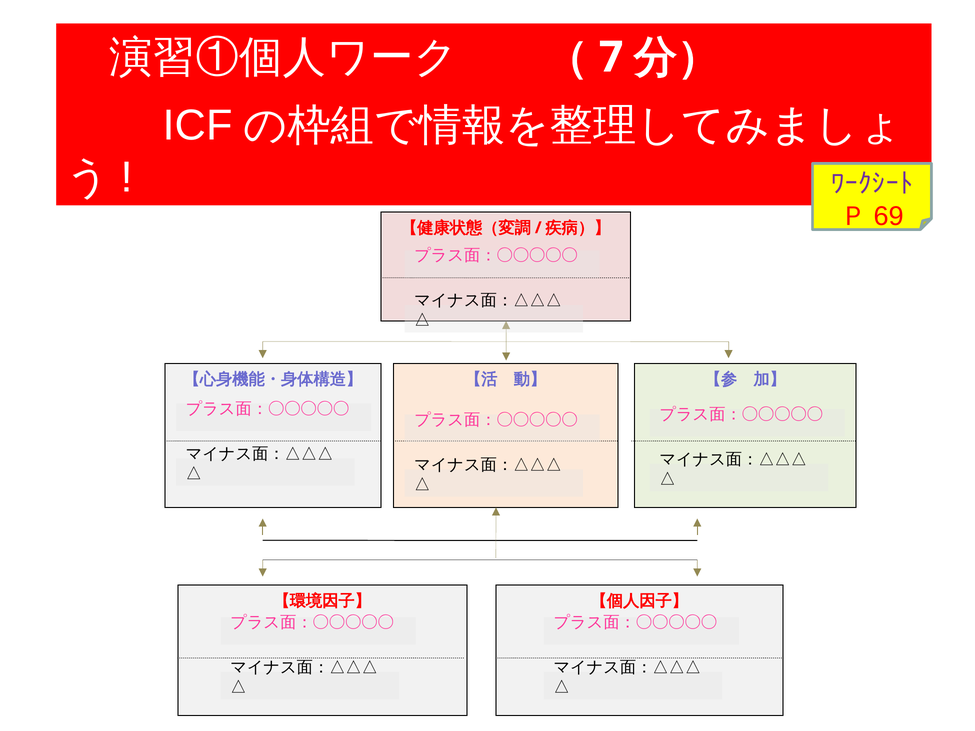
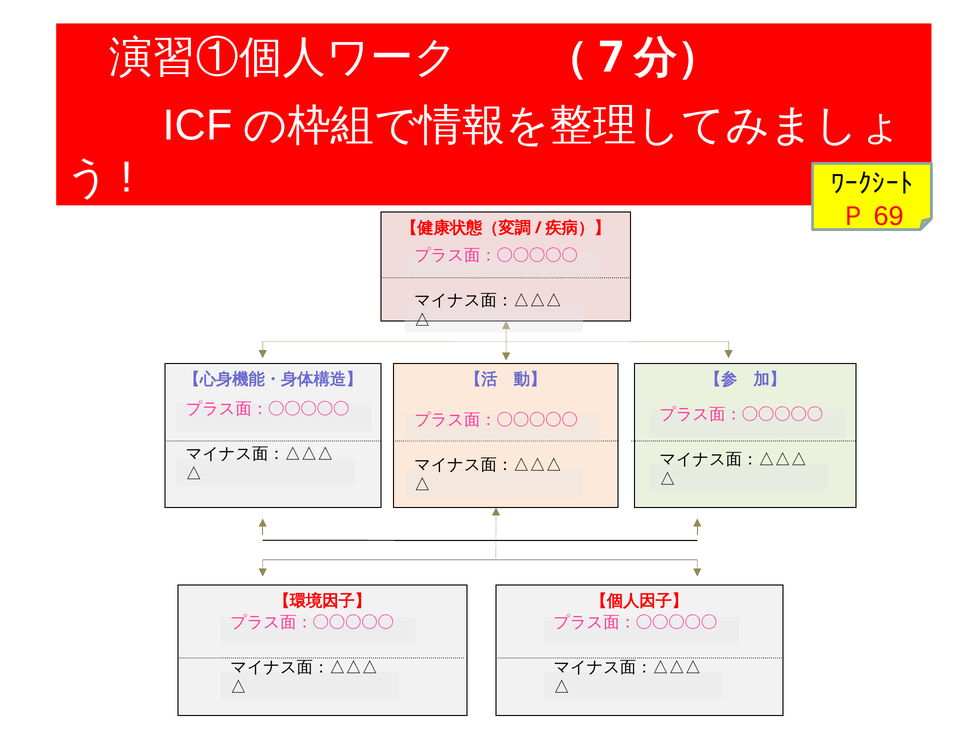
ﾜｰｸｼｰﾄ colour: purple -> black
